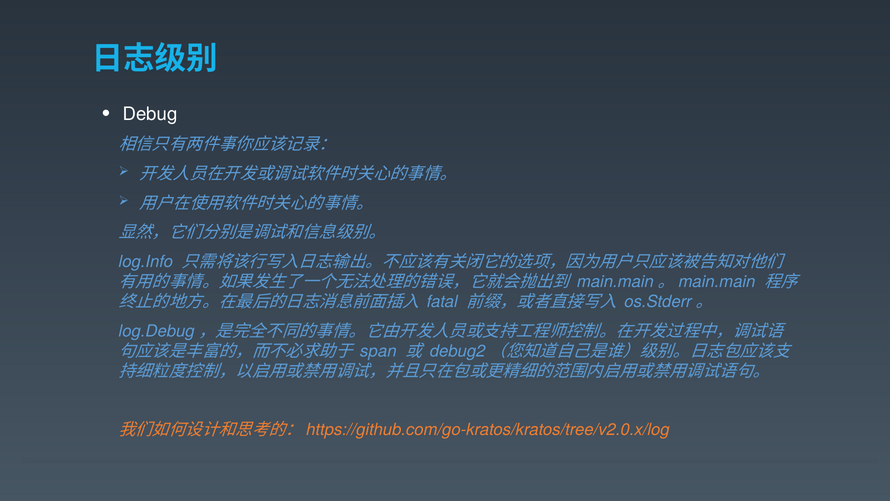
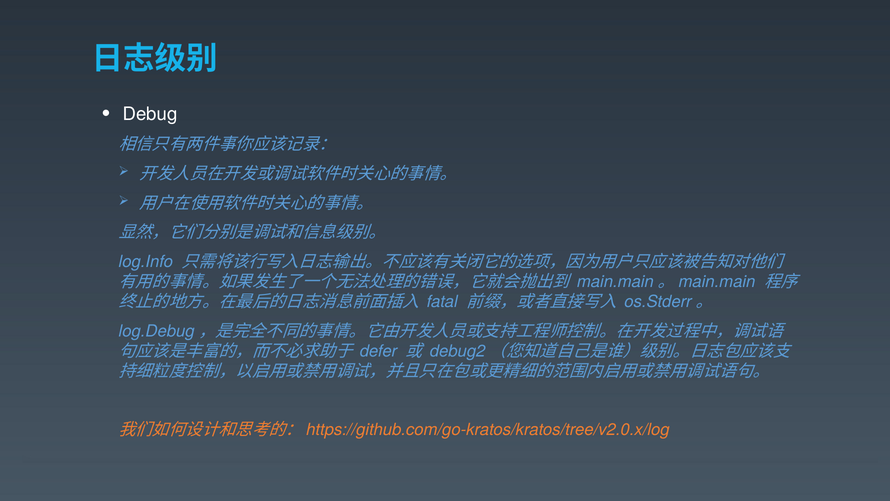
span: span -> defer
